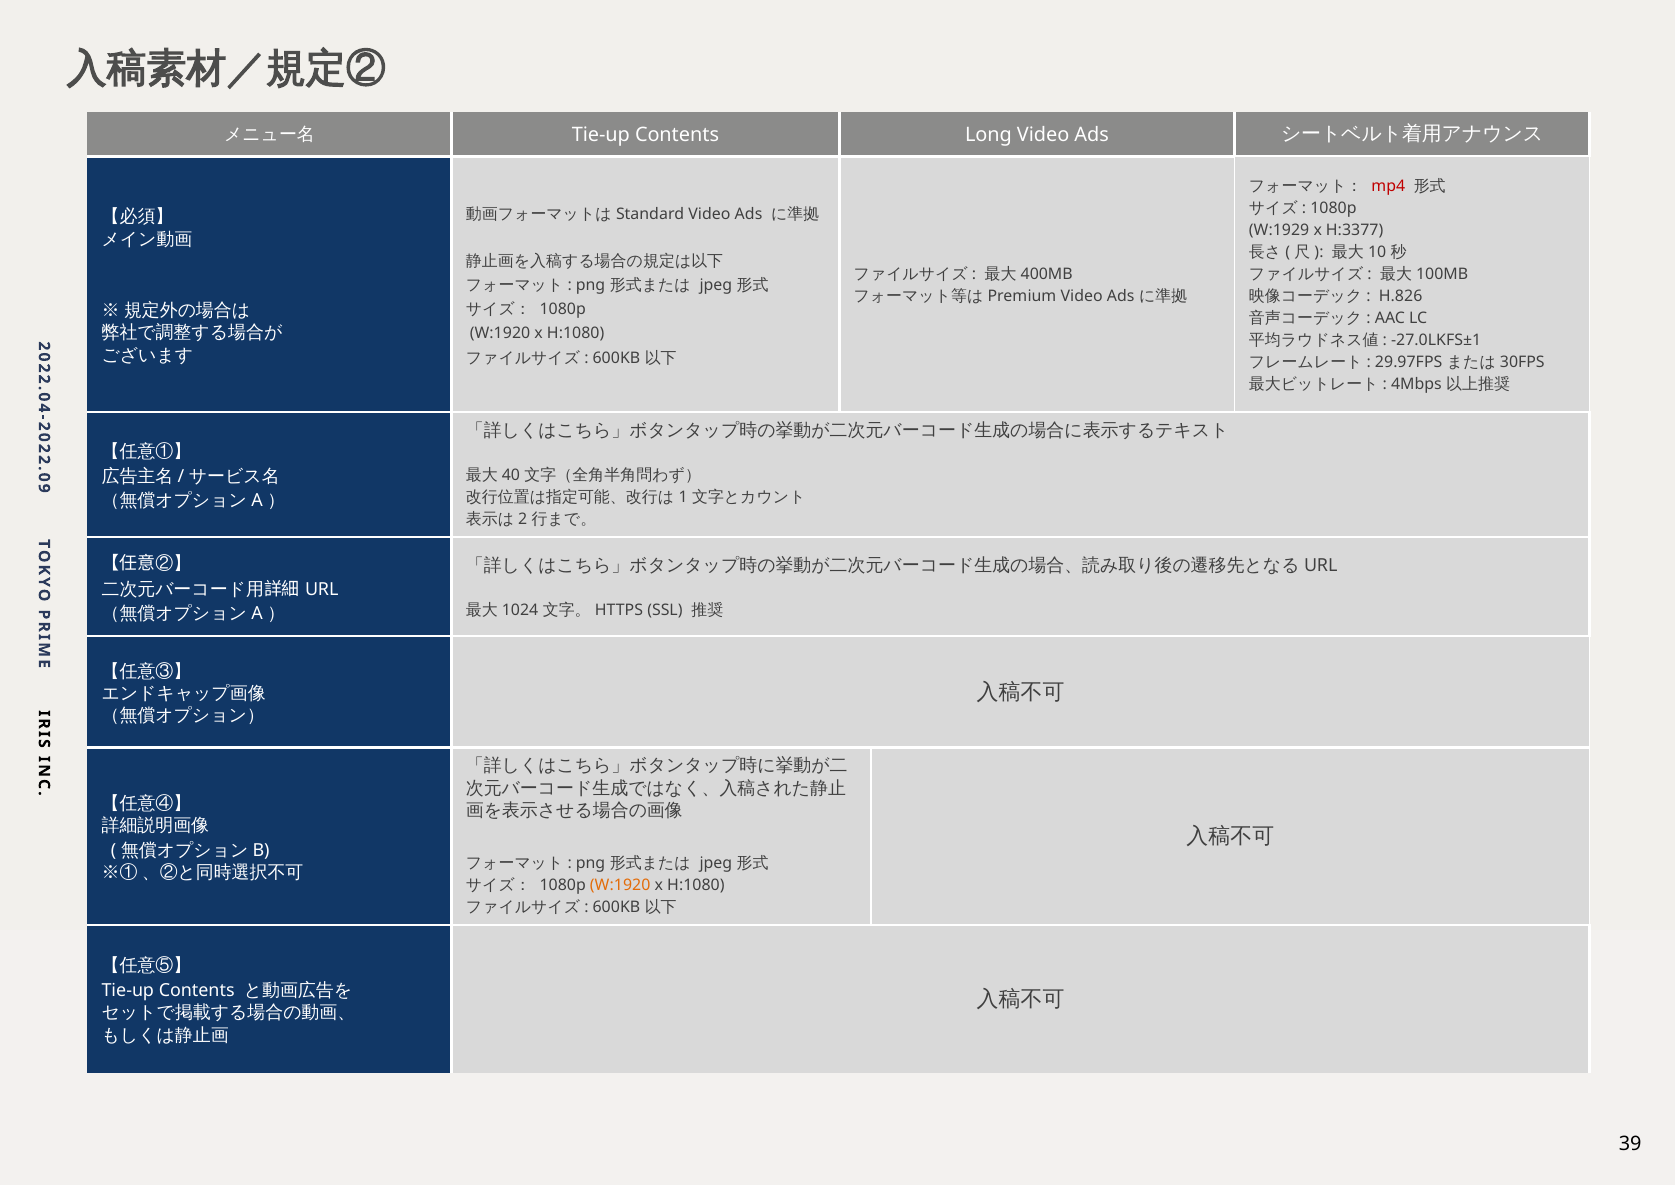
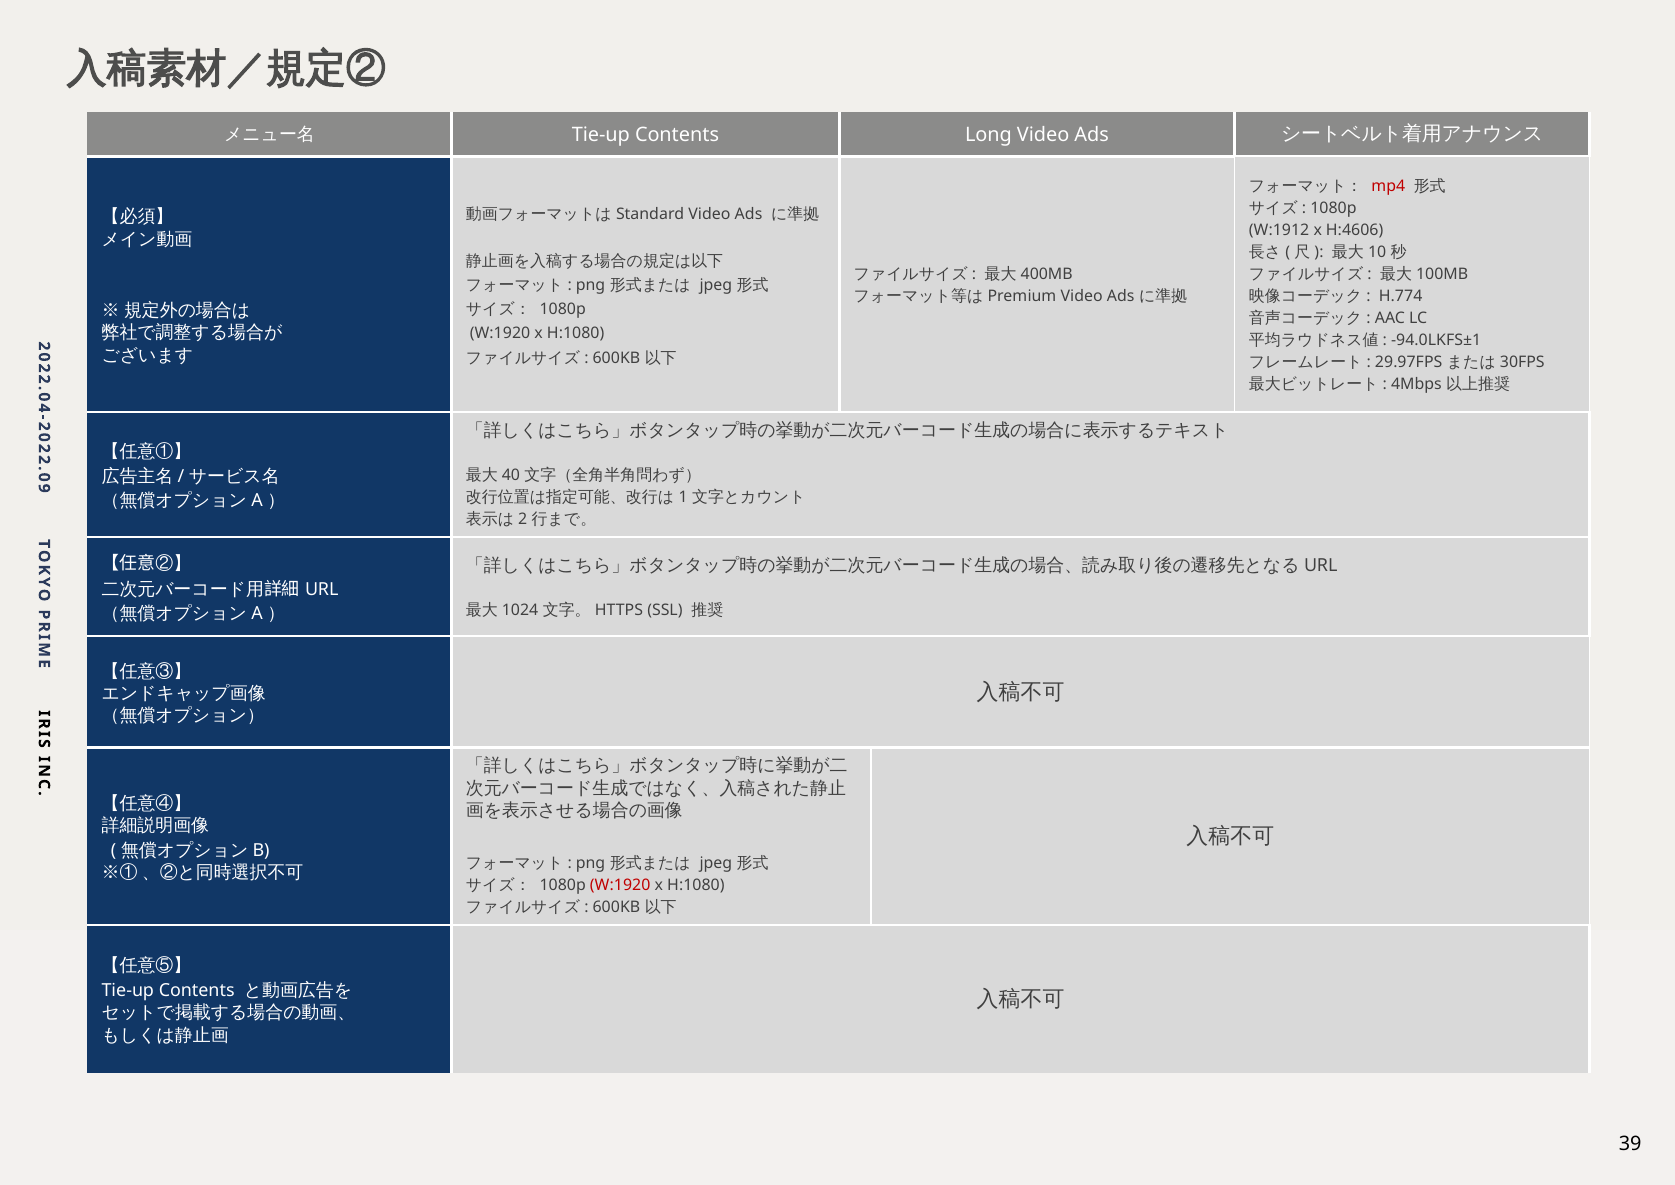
W:1929: W:1929 -> W:1912
H:3377: H:3377 -> H:4606
H.826: H.826 -> H.774
-27.0LKFS±1: -27.0LKFS±1 -> -94.0LKFS±1
W:1920 at (620, 885) colour: orange -> red
